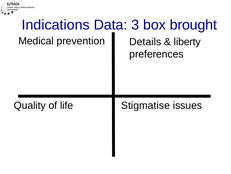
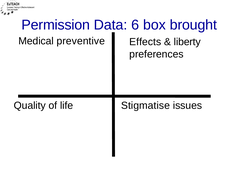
Indications: Indications -> Permission
3: 3 -> 6
prevention: prevention -> preventive
Details: Details -> Effects
